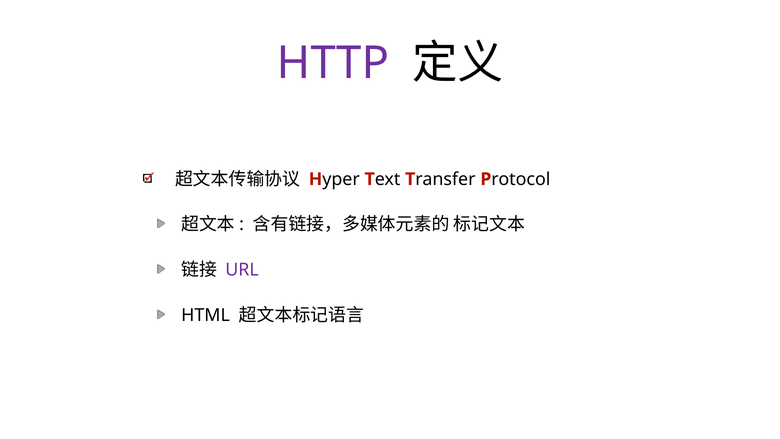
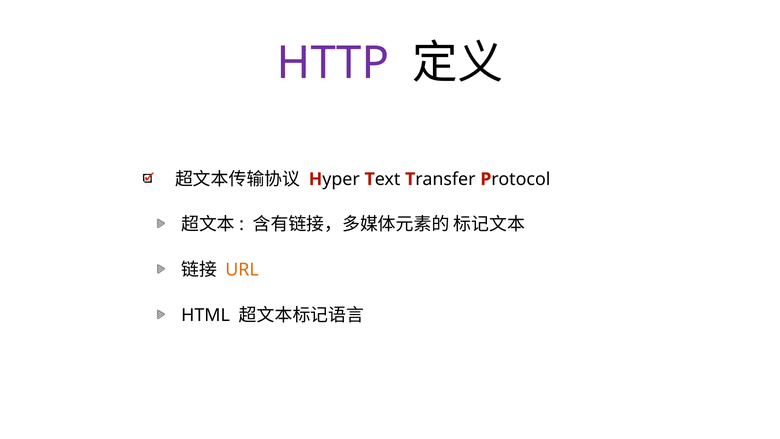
URL colour: purple -> orange
